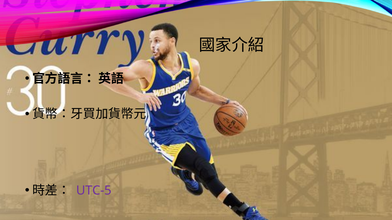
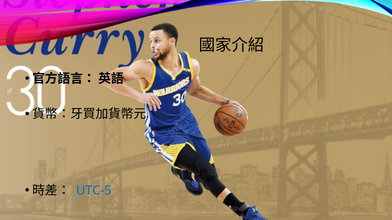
UTC-5 colour: purple -> blue
